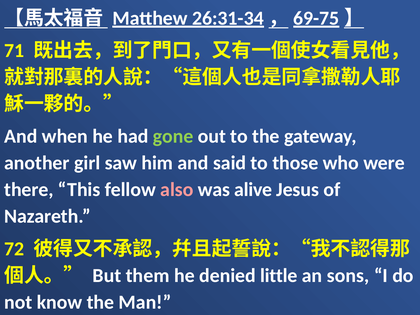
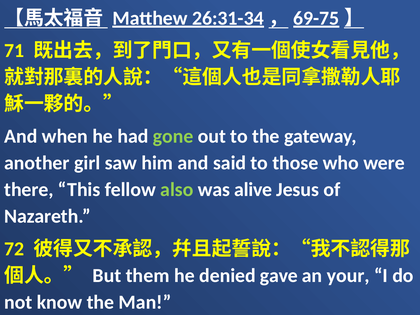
also colour: pink -> light green
little: little -> gave
sons: sons -> your
